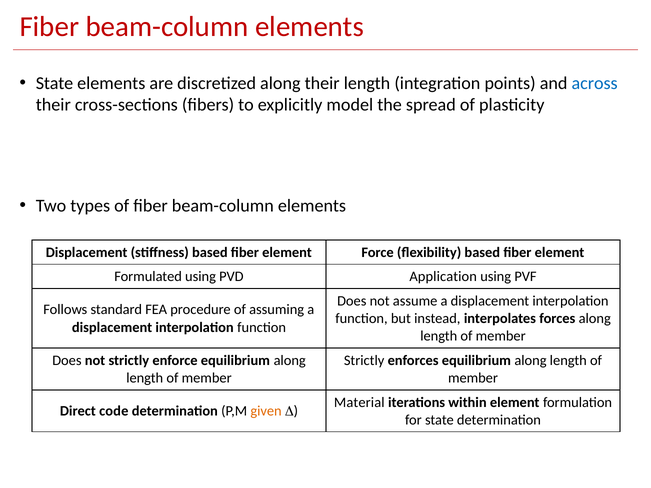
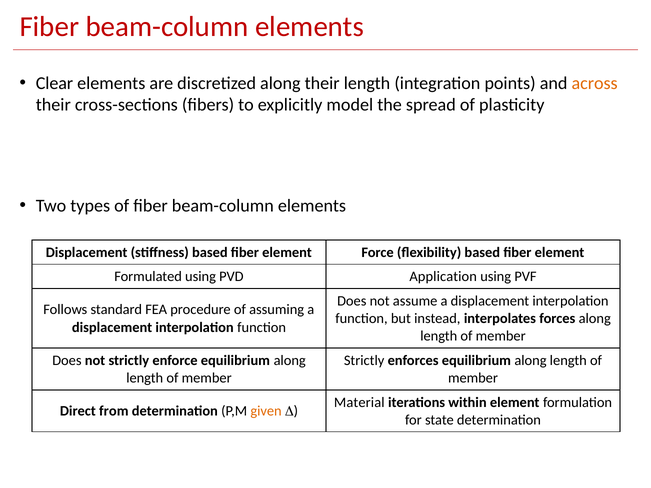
State at (54, 83): State -> Clear
across colour: blue -> orange
code: code -> from
